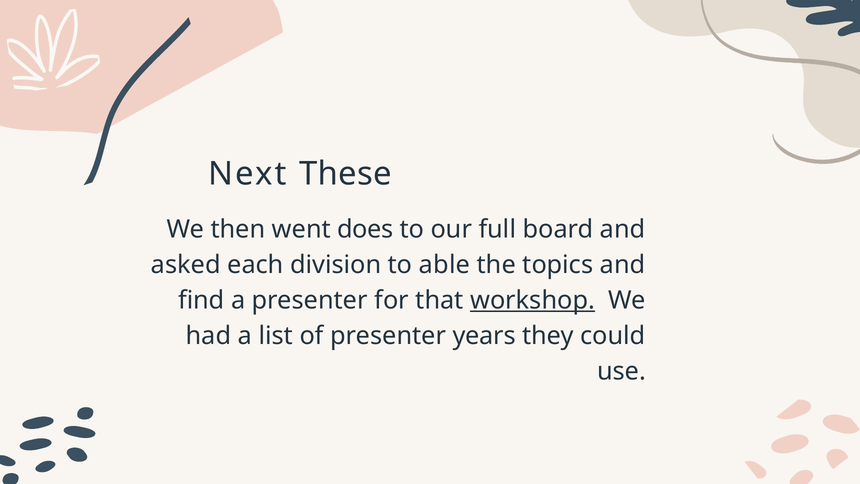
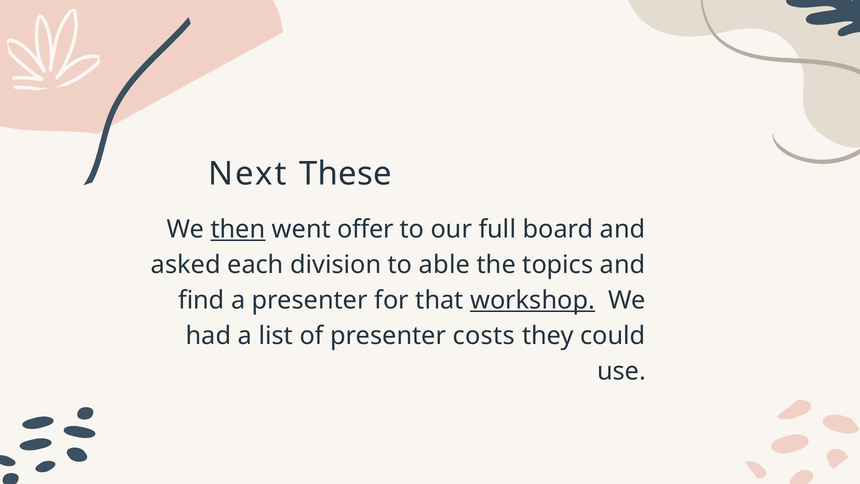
then underline: none -> present
does: does -> offer
years: years -> costs
